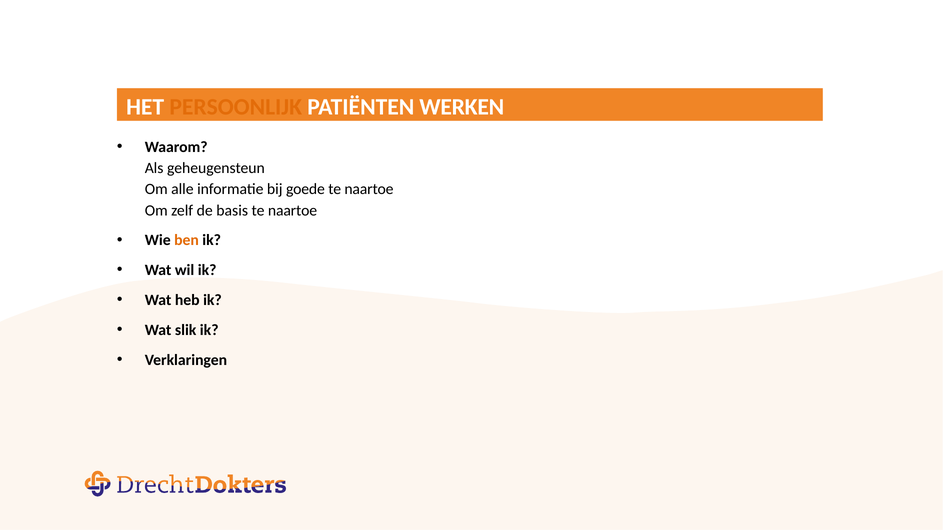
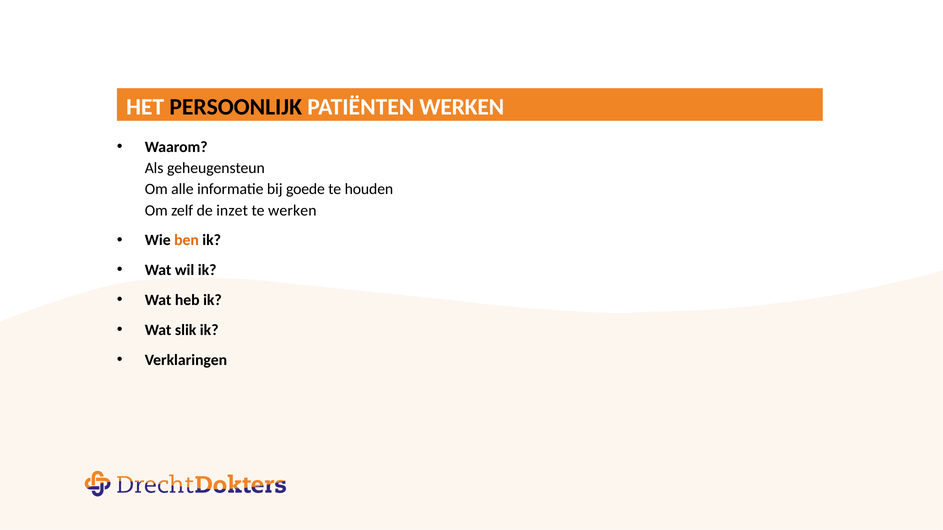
PERSOONLIJK colour: orange -> black
naartoe at (369, 189): naartoe -> houden
basis: basis -> inzet
naartoe at (292, 210): naartoe -> werken
